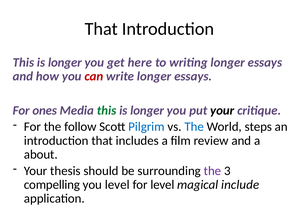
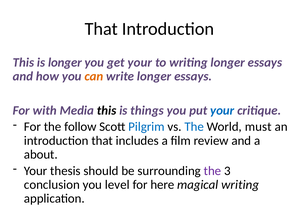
get here: here -> your
can colour: red -> orange
ones: ones -> with
this at (107, 111) colour: green -> black
longer at (147, 111): longer -> things
your at (222, 111) colour: black -> blue
steps: steps -> must
compelling: compelling -> conclusion
for level: level -> here
magical include: include -> writing
